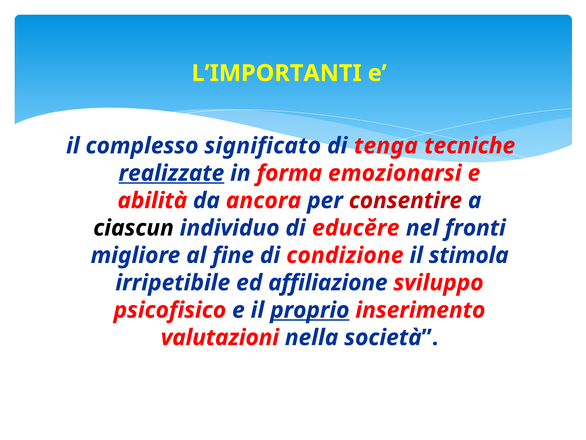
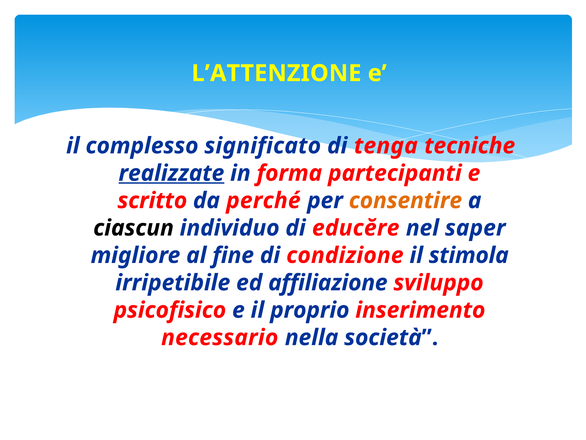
L’IMPORTANTI: L’IMPORTANTI -> L’ATTENZIONE
emozionarsi: emozionarsi -> partecipanti
abilità: abilità -> scritto
ancora: ancora -> perché
consentire colour: red -> orange
fronti: fronti -> saper
proprio underline: present -> none
valutazioni: valutazioni -> necessario
